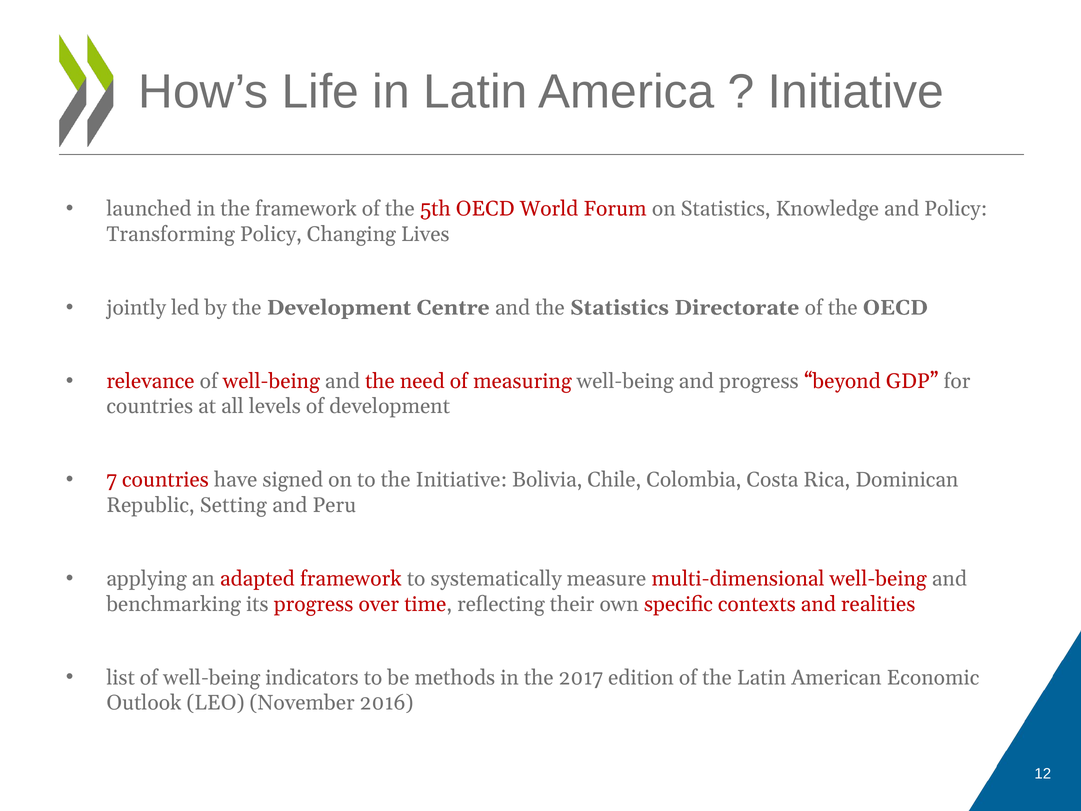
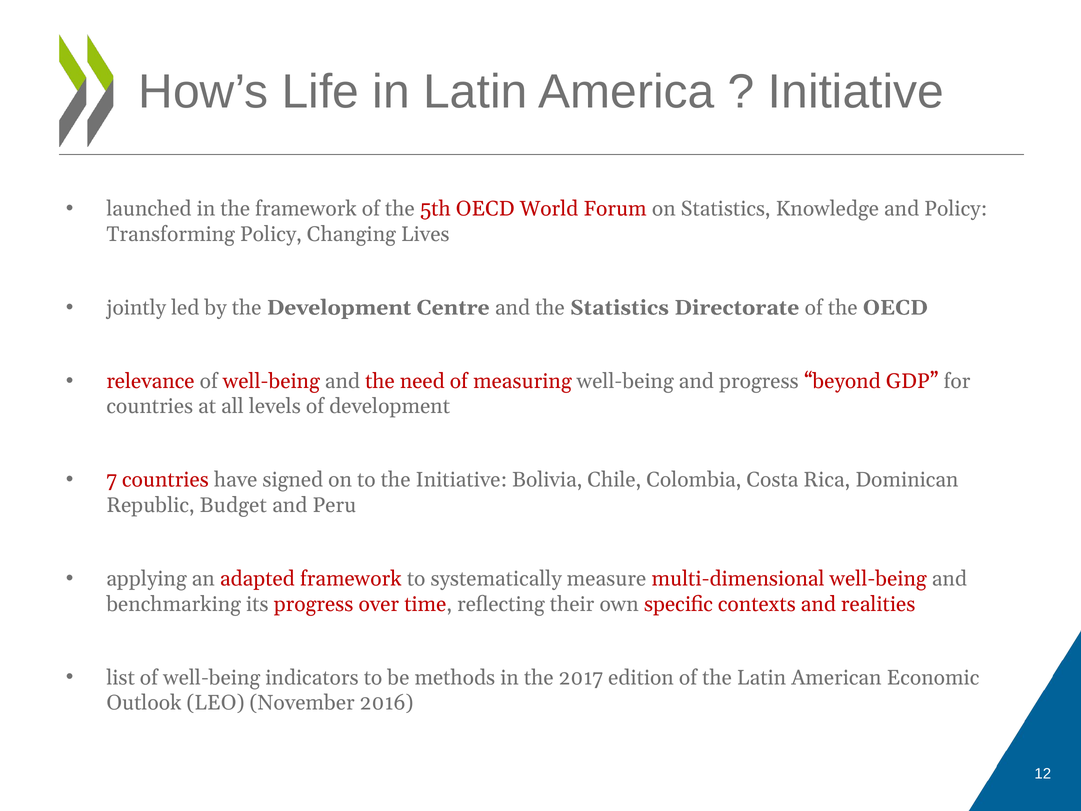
Setting: Setting -> Budget
